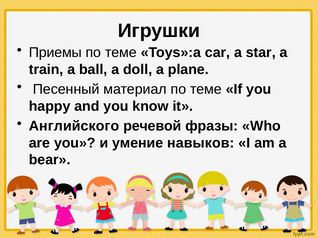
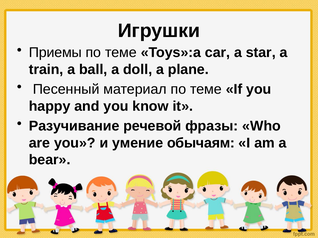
Английского: Английского -> Разучивание
навыков: навыков -> обычаям
